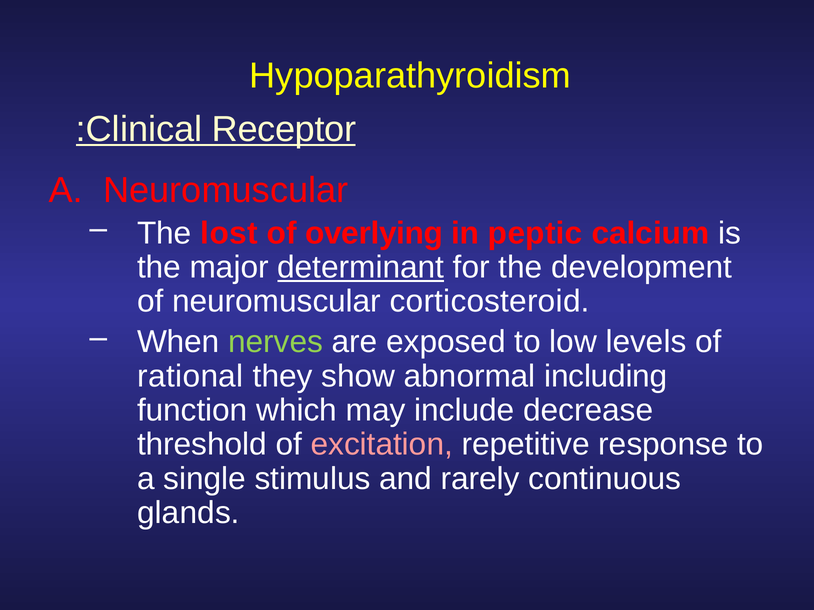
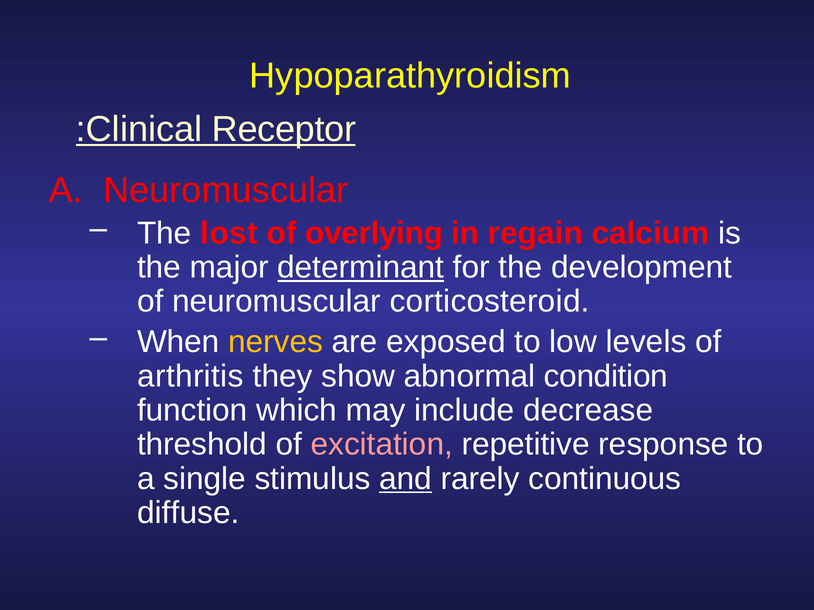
peptic: peptic -> regain
nerves colour: light green -> yellow
rational: rational -> arthritis
including: including -> condition
and underline: none -> present
glands: glands -> diffuse
